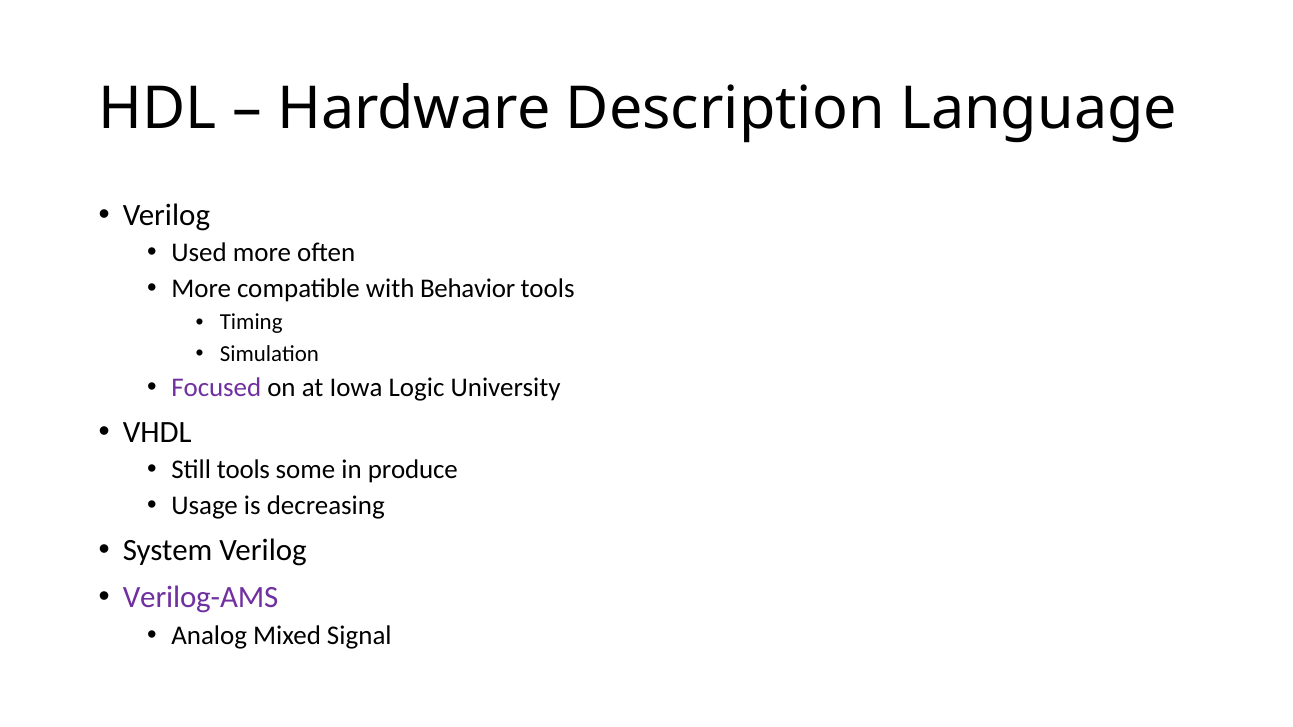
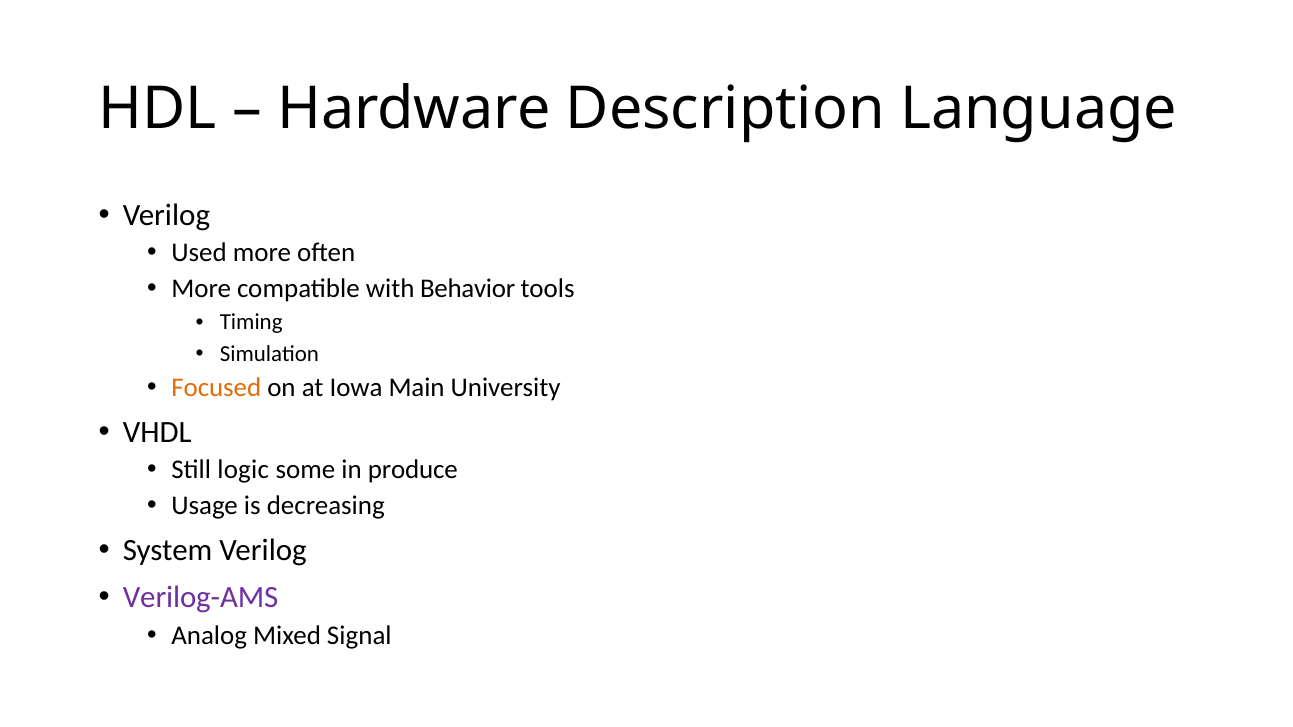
Focused colour: purple -> orange
Logic: Logic -> Main
Still tools: tools -> logic
